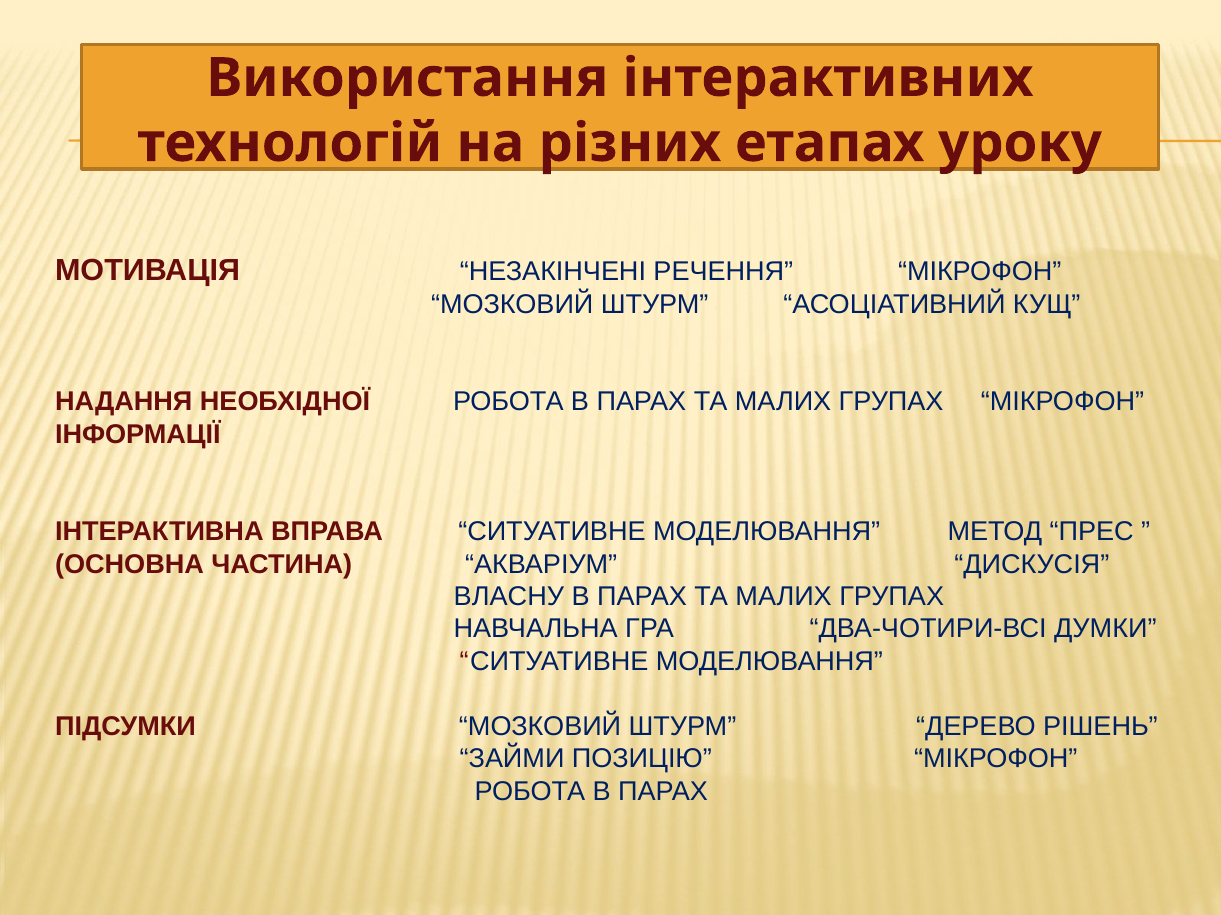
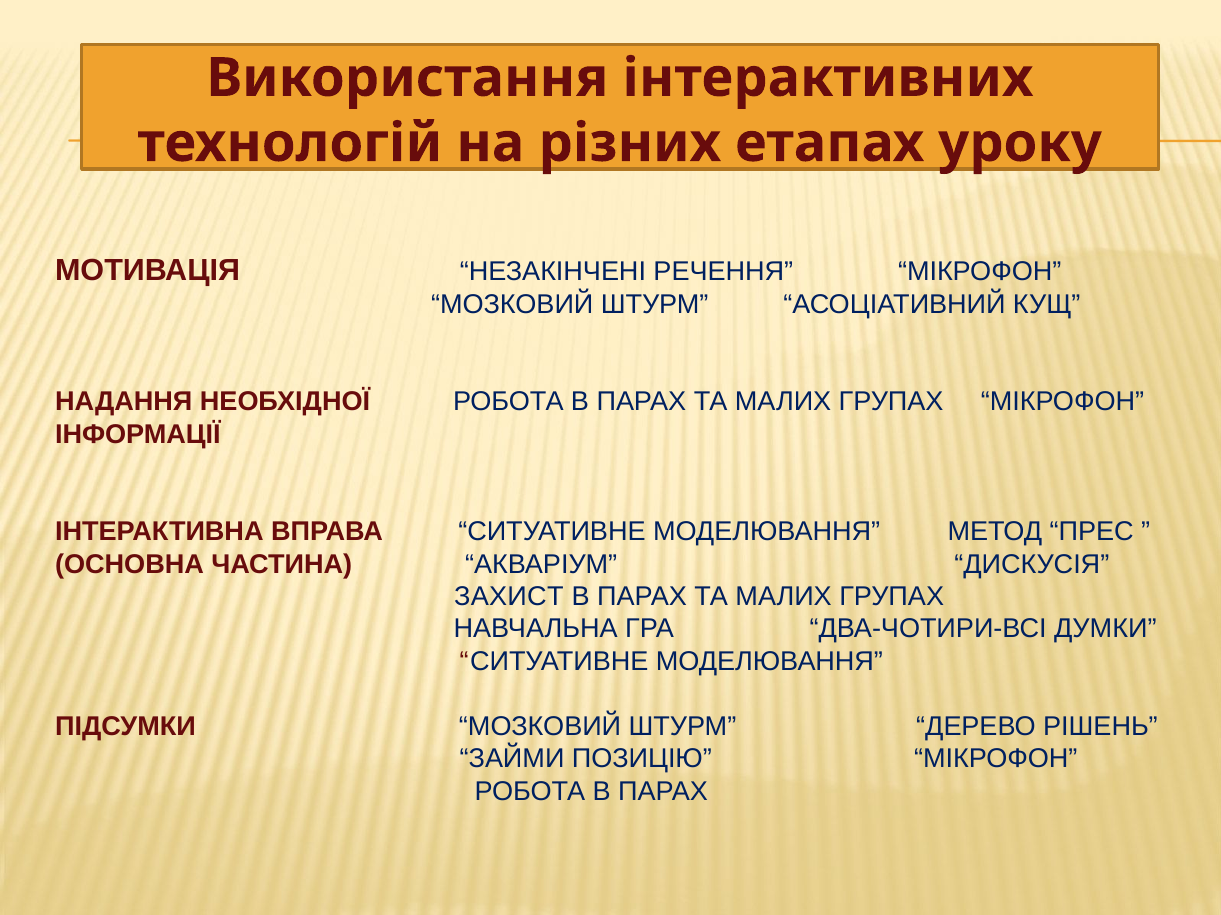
ВЛАСНУ: ВЛАСНУ -> ЗАХИСТ
